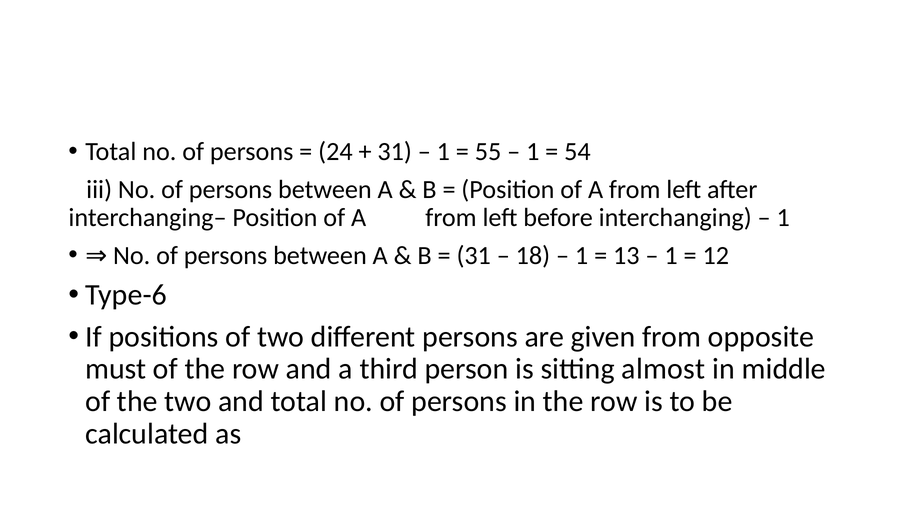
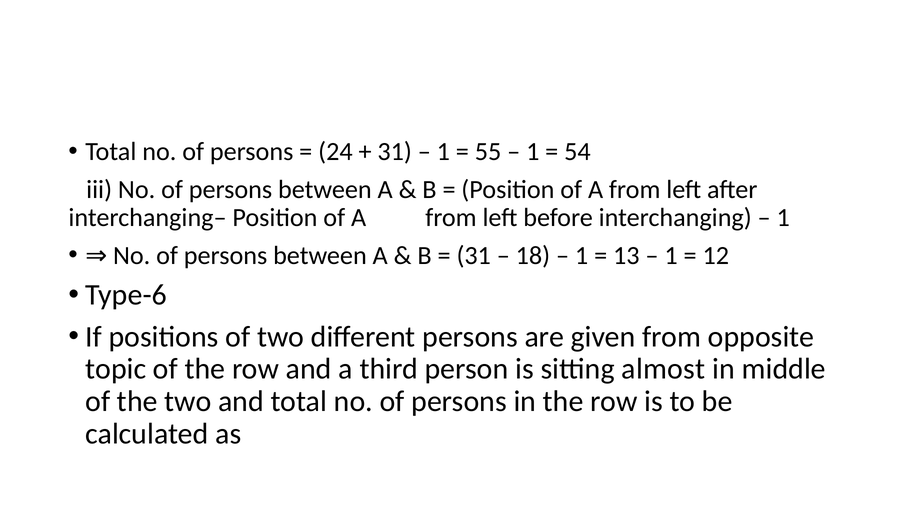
must: must -> topic
